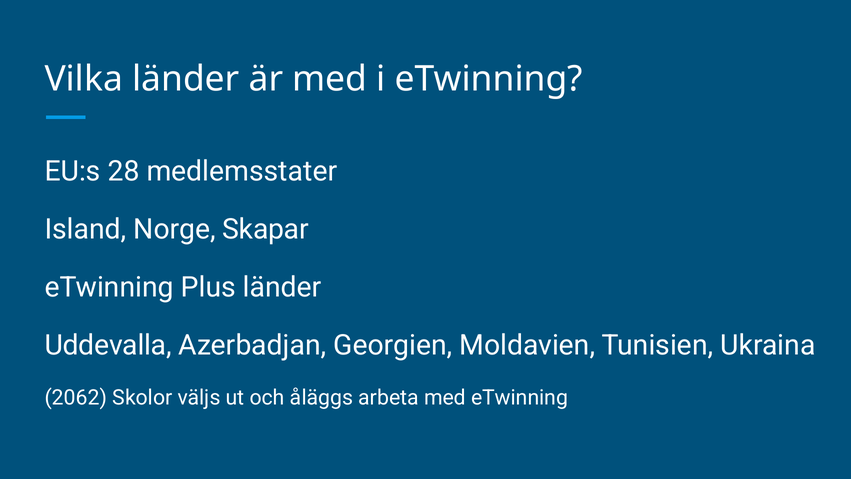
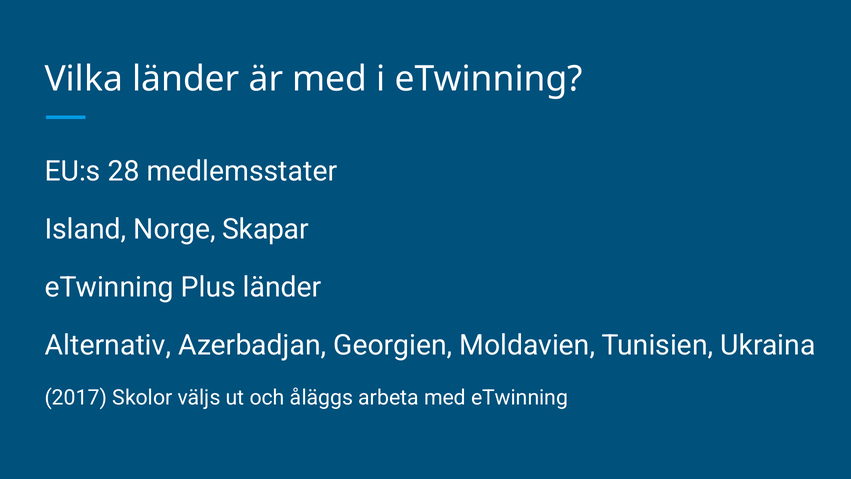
Uddevalla: Uddevalla -> Alternativ
2062: 2062 -> 2017
